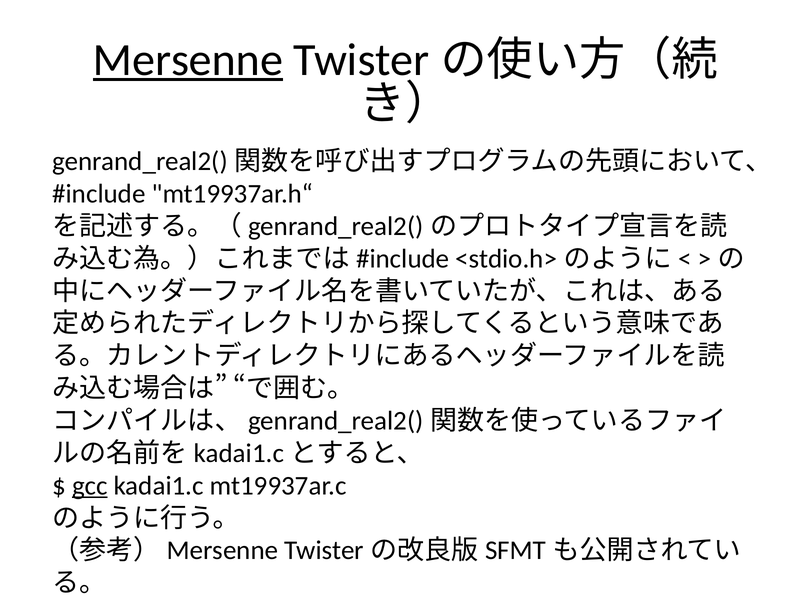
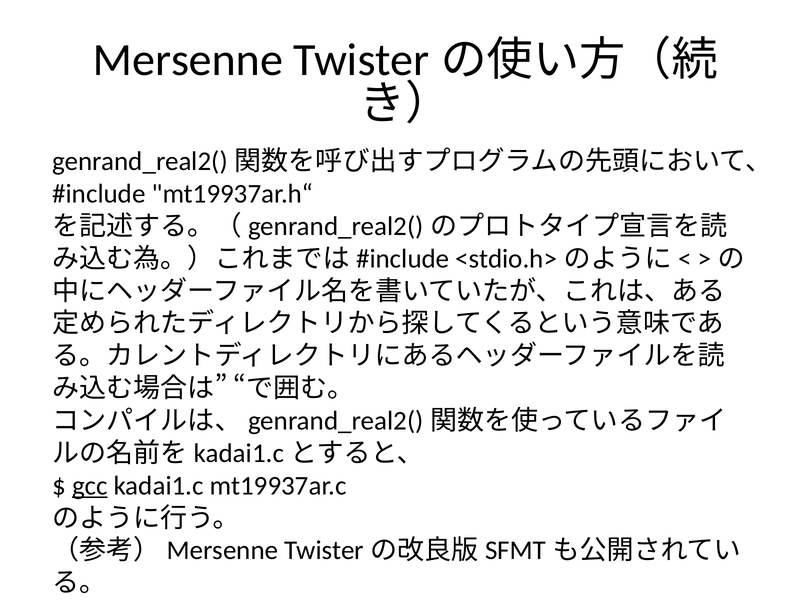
Mersenne underline: present -> none
